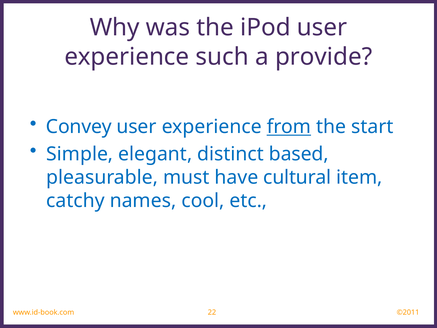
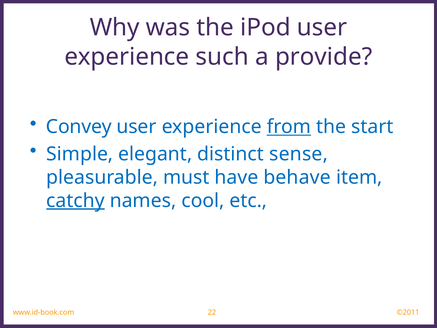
based: based -> sense
cultural: cultural -> behave
catchy underline: none -> present
